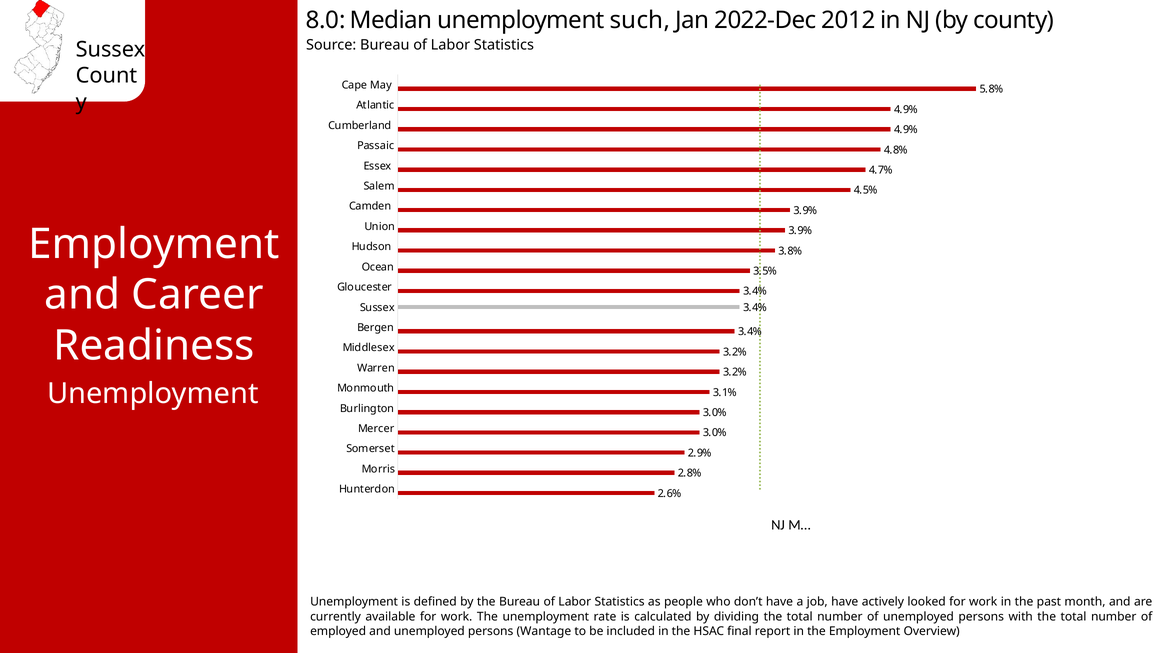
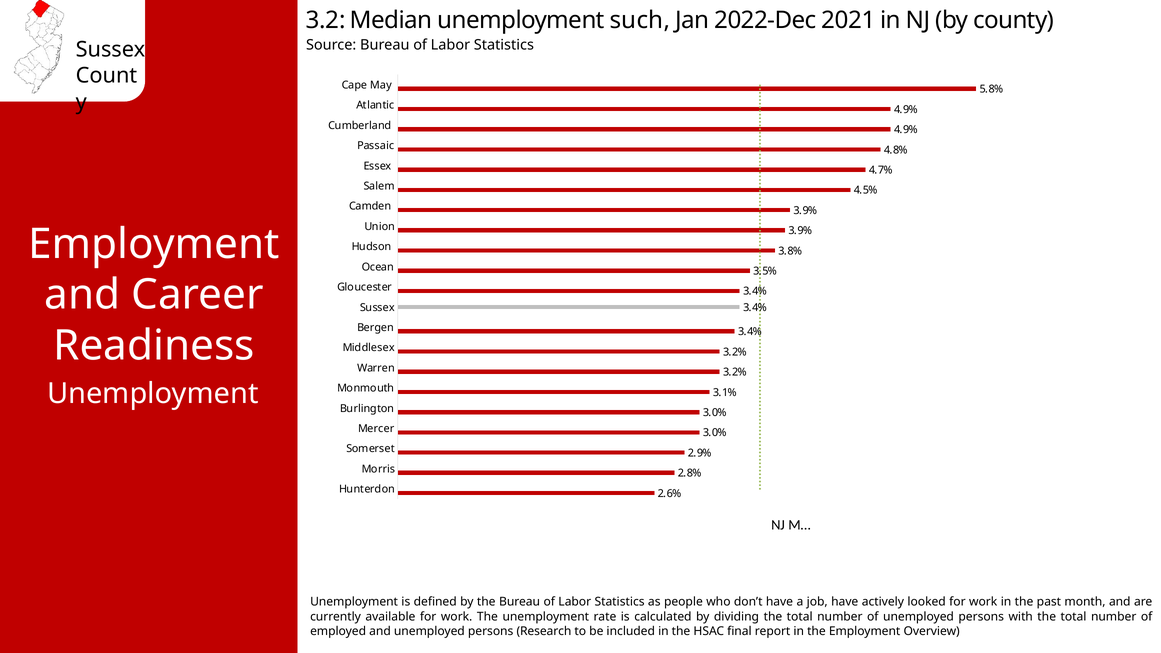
8.0: 8.0 -> 3.2
2012: 2012 -> 2021
Wantage: Wantage -> Research
